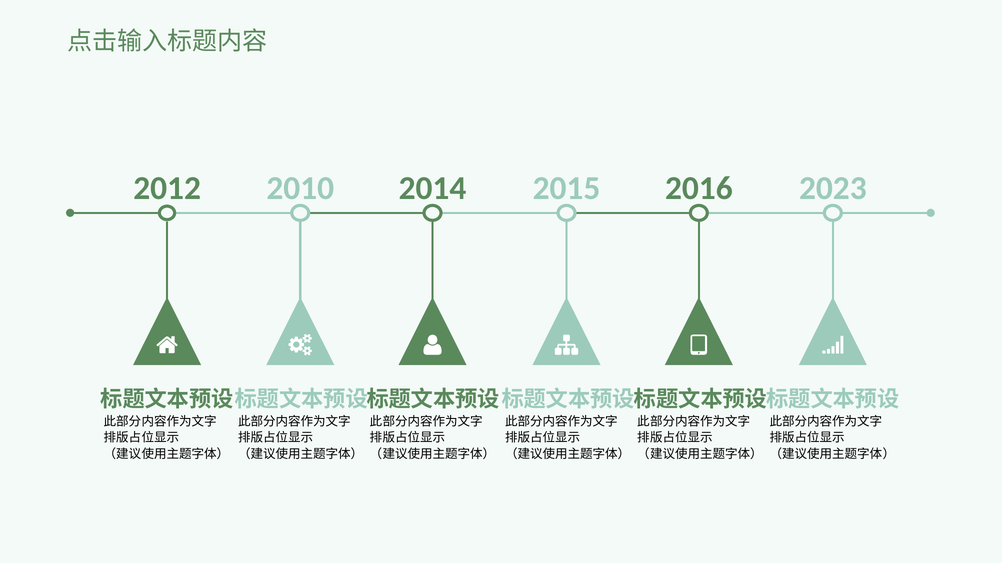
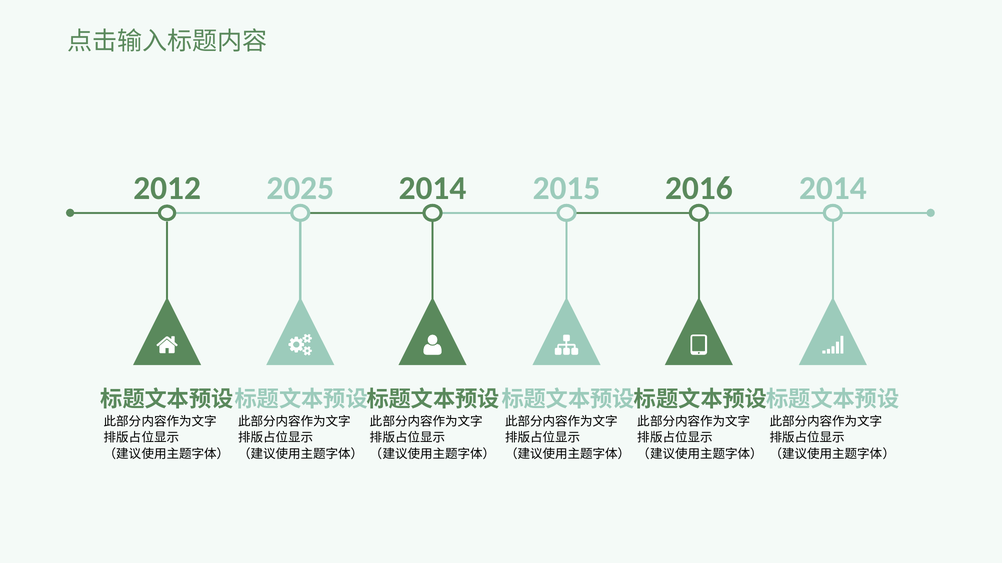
2010: 2010 -> 2025
2016 2023: 2023 -> 2014
